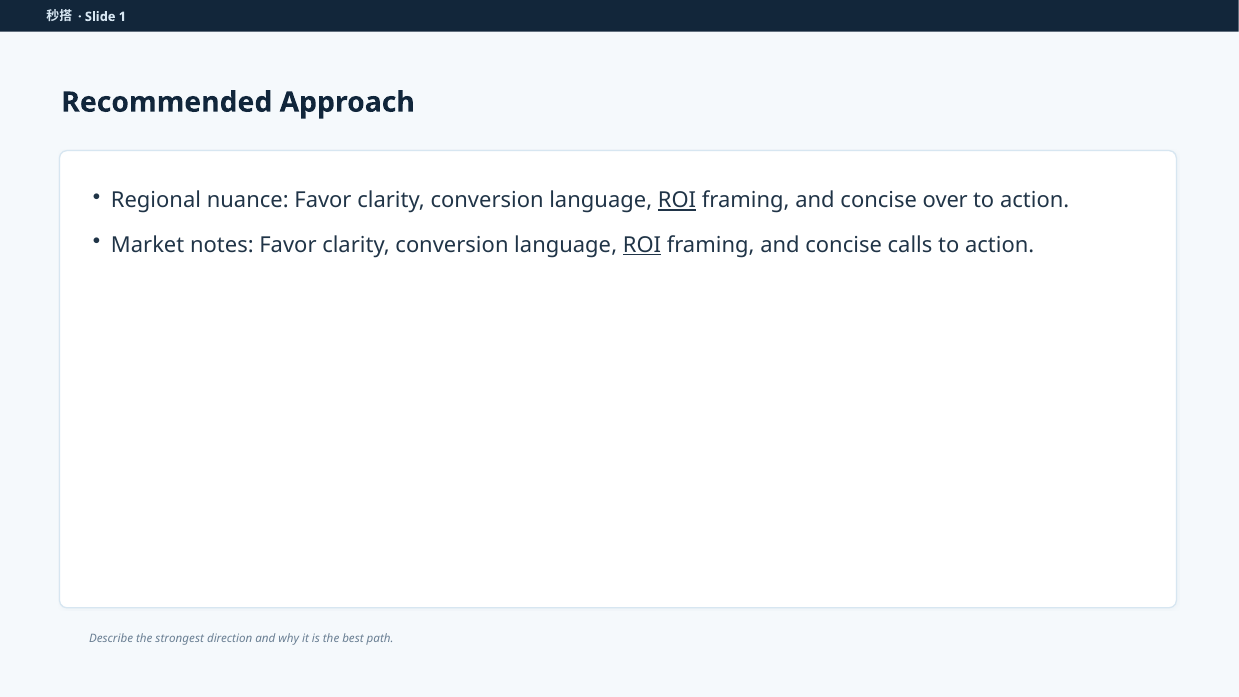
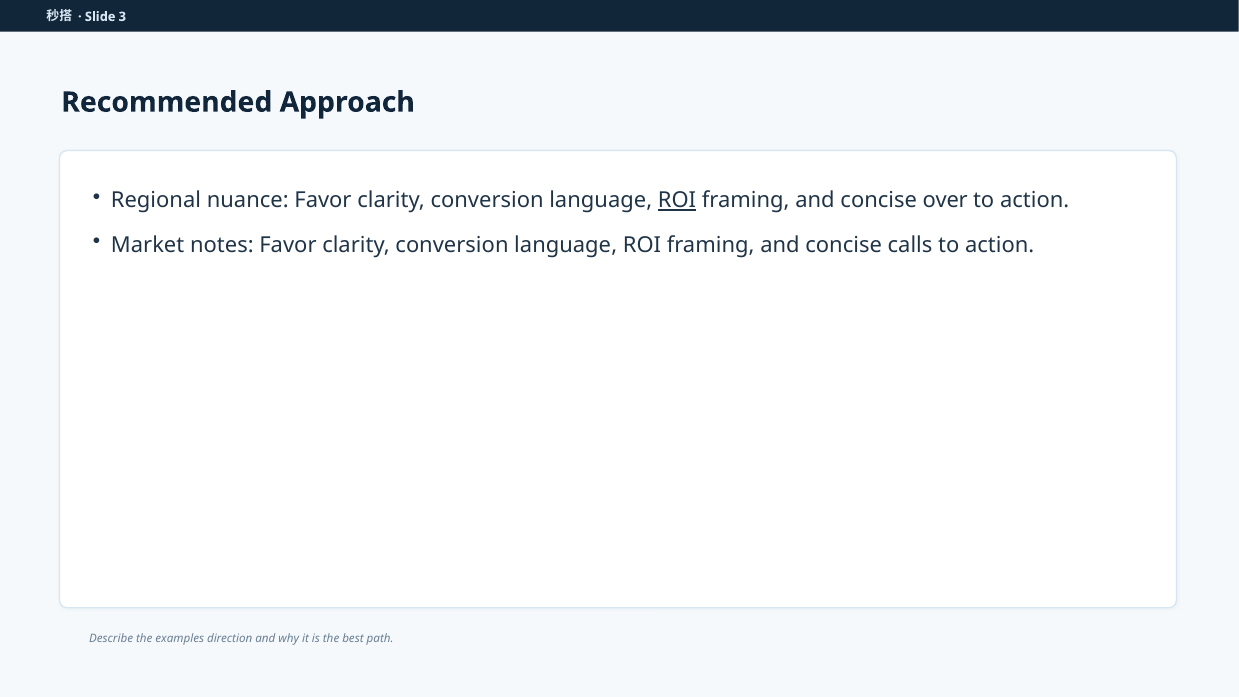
1: 1 -> 3
ROI at (642, 245) underline: present -> none
strongest: strongest -> examples
